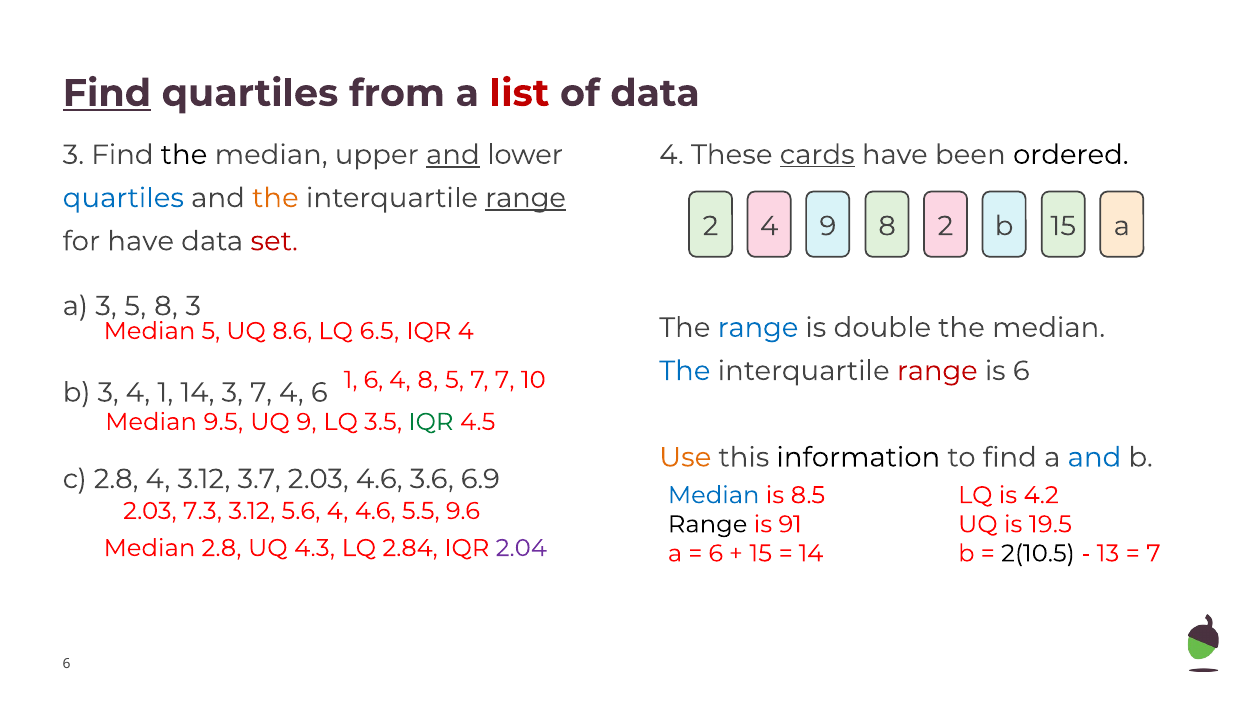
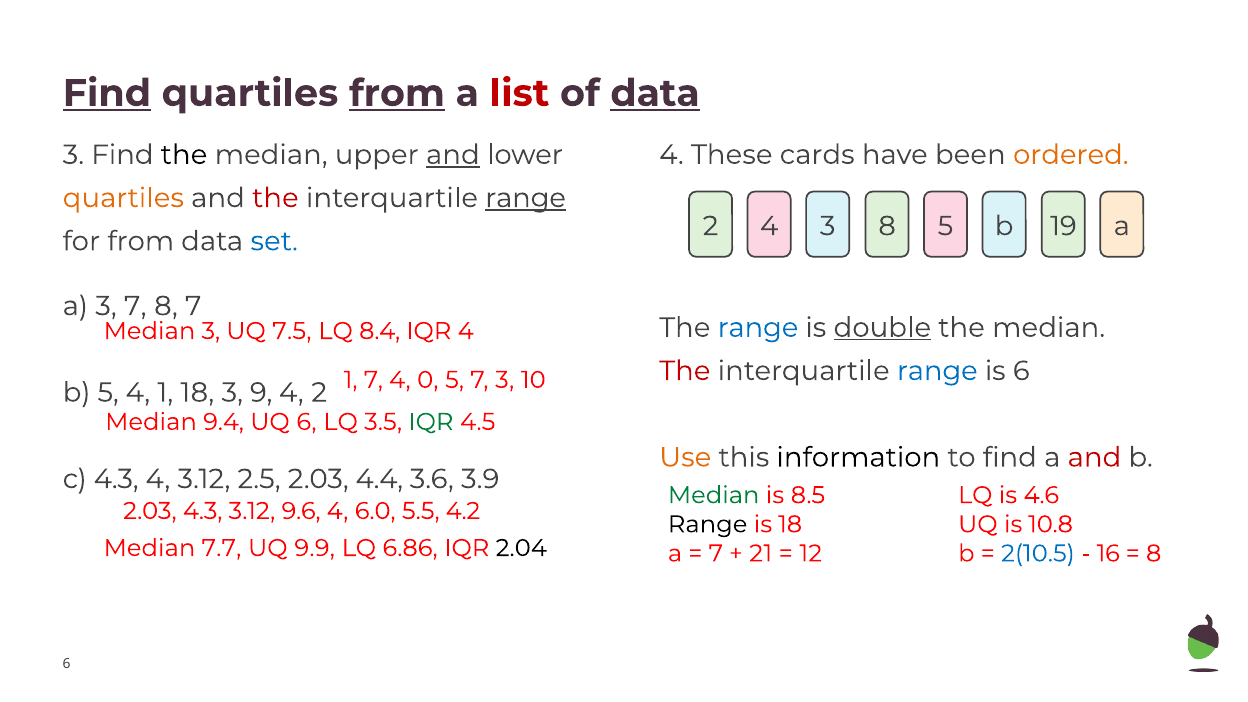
from at (397, 93) underline: none -> present
data at (655, 93) underline: none -> present
cards underline: present -> none
ordered colour: black -> orange
quartiles at (123, 198) colour: blue -> orange
the at (275, 198) colour: orange -> red
4 9: 9 -> 3
8 2: 2 -> 5
b 15: 15 -> 19
for have: have -> from
set colour: red -> blue
3 5: 5 -> 7
8 3: 3 -> 7
double underline: none -> present
Median 5: 5 -> 3
8.6: 8.6 -> 7.5
6.5: 6.5 -> 8.4
The at (685, 371) colour: blue -> red
range at (937, 371) colour: red -> blue
1 6: 6 -> 7
4 8: 8 -> 0
7 7: 7 -> 3
b 3: 3 -> 5
1 14: 14 -> 18
3 7: 7 -> 9
4 6: 6 -> 2
9.5: 9.5 -> 9.4
UQ 9: 9 -> 6
and at (1094, 457) colour: blue -> red
c 2.8: 2.8 -> 4.3
3.7: 3.7 -> 2.5
2.03 4.6: 4.6 -> 4.4
6.9: 6.9 -> 3.9
Median at (714, 495) colour: blue -> green
4.2: 4.2 -> 4.6
2.03 7.3: 7.3 -> 4.3
5.6: 5.6 -> 9.6
4 4.6: 4.6 -> 6.0
9.6: 9.6 -> 4.2
is 91: 91 -> 18
19.5: 19.5 -> 10.8
Median 2.8: 2.8 -> 7.7
4.3: 4.3 -> 9.9
2.84: 2.84 -> 6.86
2.04 colour: purple -> black
6 at (716, 553): 6 -> 7
15 at (761, 553): 15 -> 21
14 at (811, 553): 14 -> 12
2(10.5 colour: black -> blue
13: 13 -> 16
7 at (1153, 553): 7 -> 8
